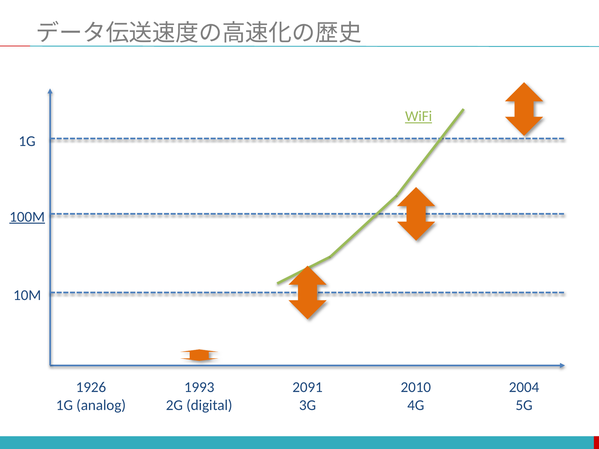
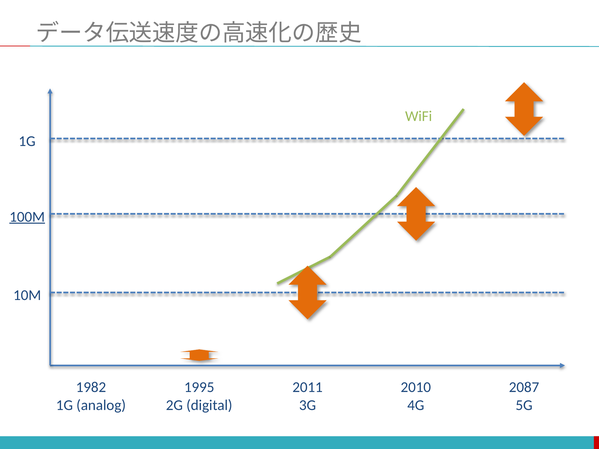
WiFi underline: present -> none
1926: 1926 -> 1982
1993: 1993 -> 1995
2091: 2091 -> 2011
2004: 2004 -> 2087
